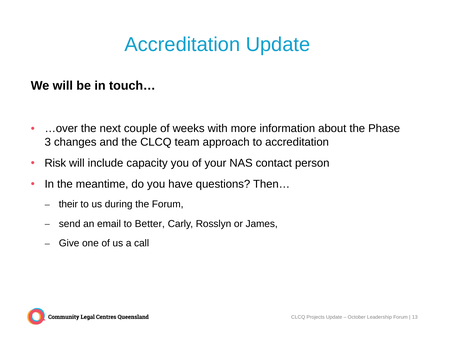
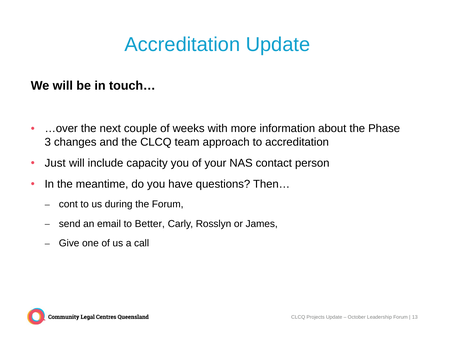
Risk: Risk -> Just
their: their -> cont
